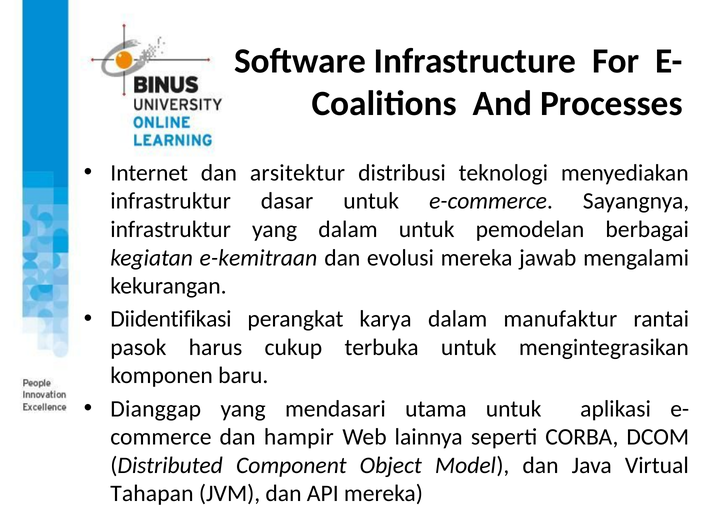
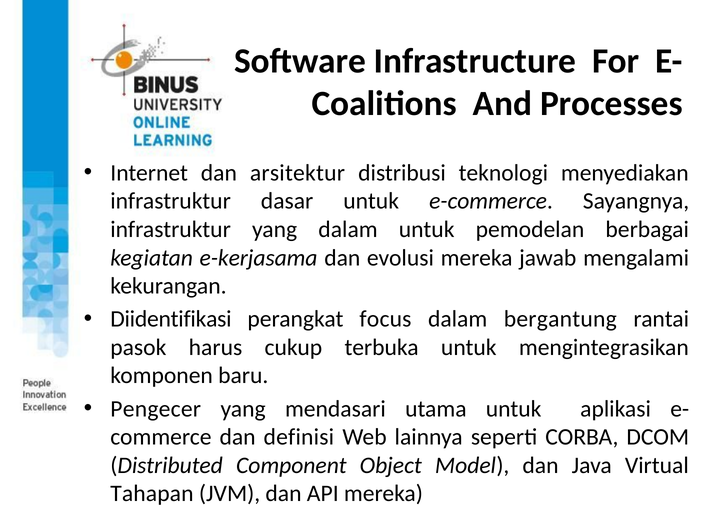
e-kemitraan: e-kemitraan -> e-kerjasama
karya: karya -> focus
manufaktur: manufaktur -> bergantung
Dianggap: Dianggap -> Pengecer
hampir: hampir -> definisi
